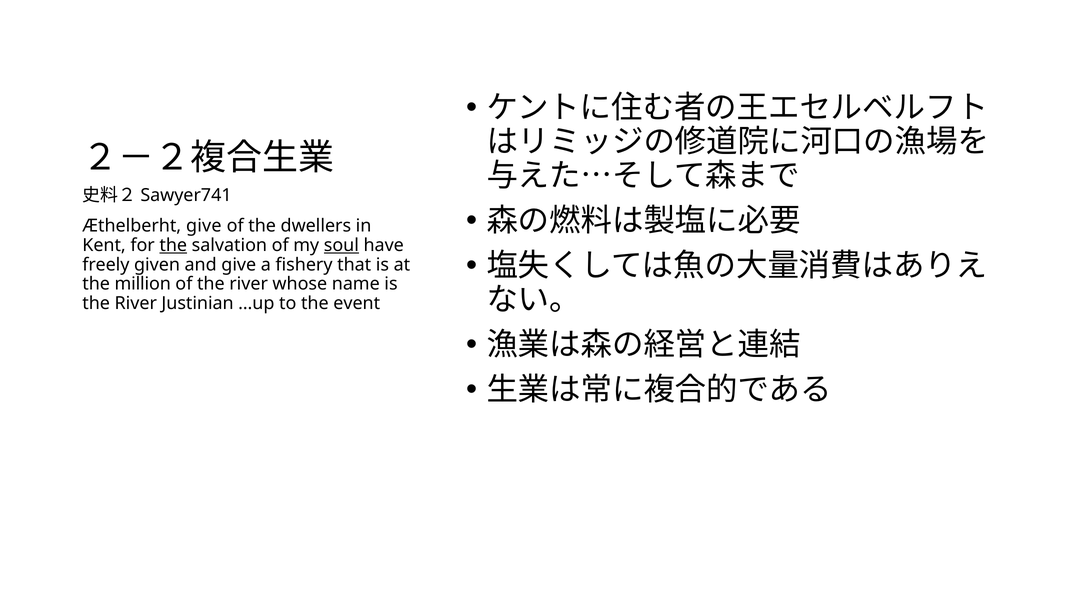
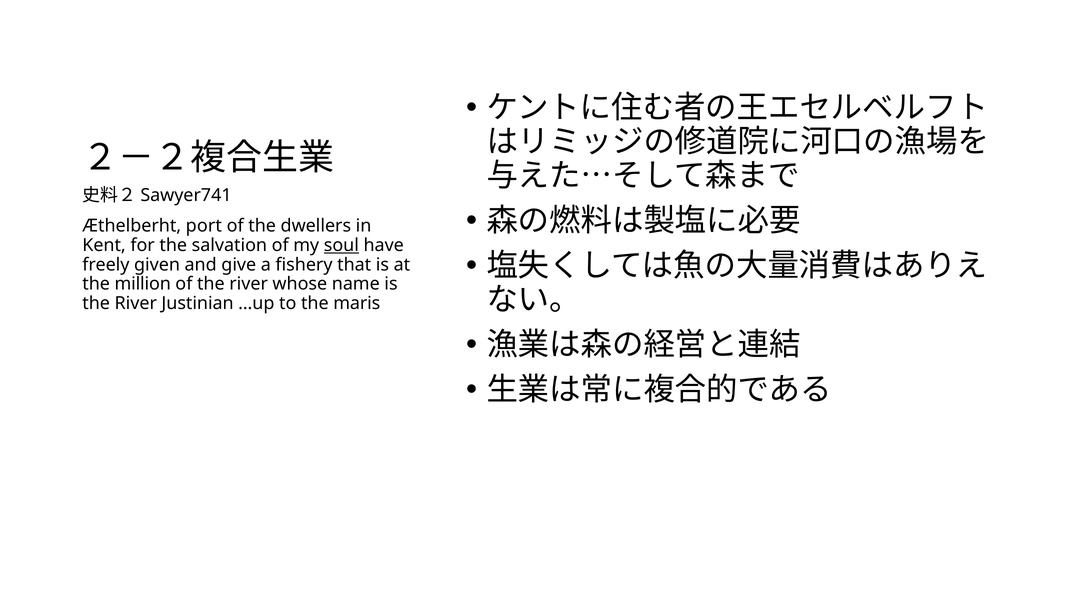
Æthelberht give: give -> port
the at (173, 245) underline: present -> none
event: event -> maris
